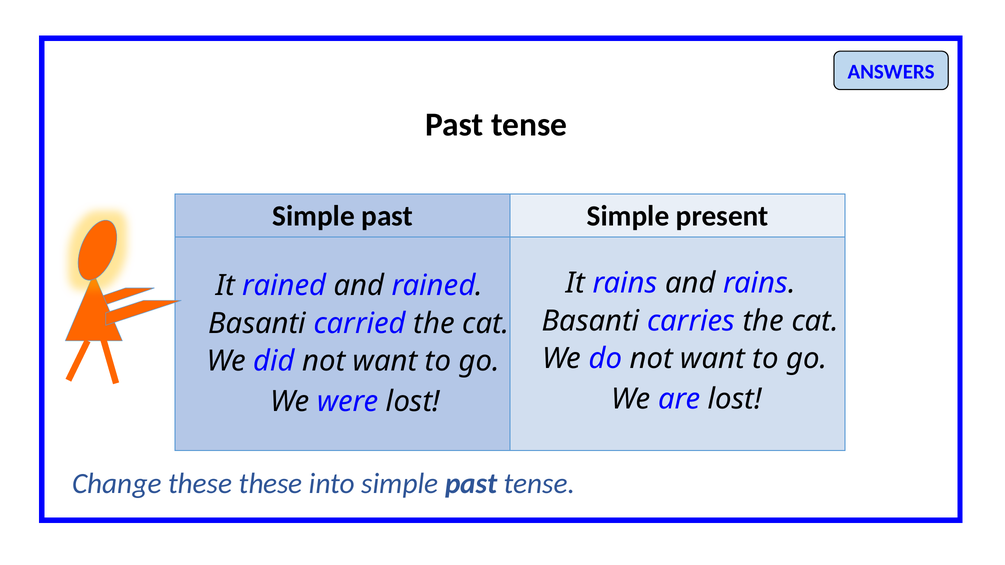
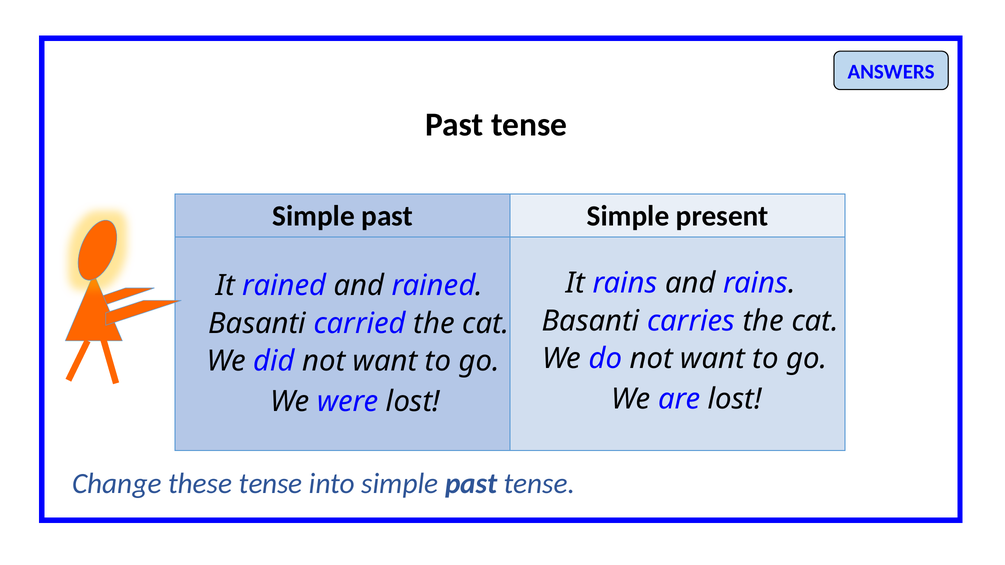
these these: these -> tense
